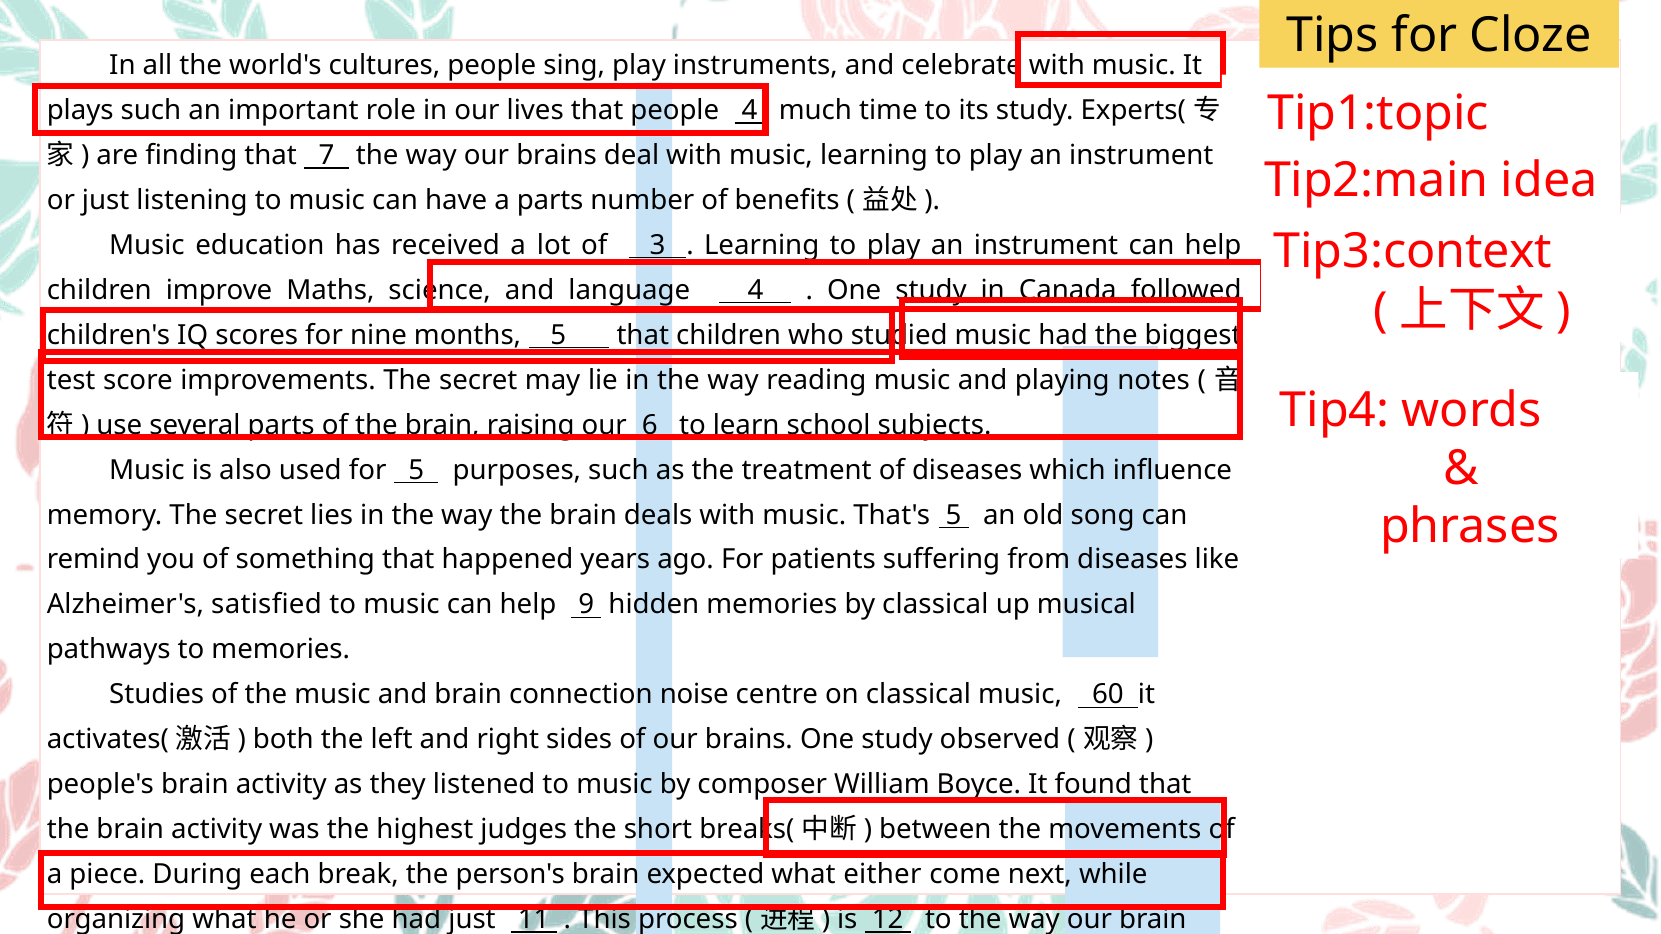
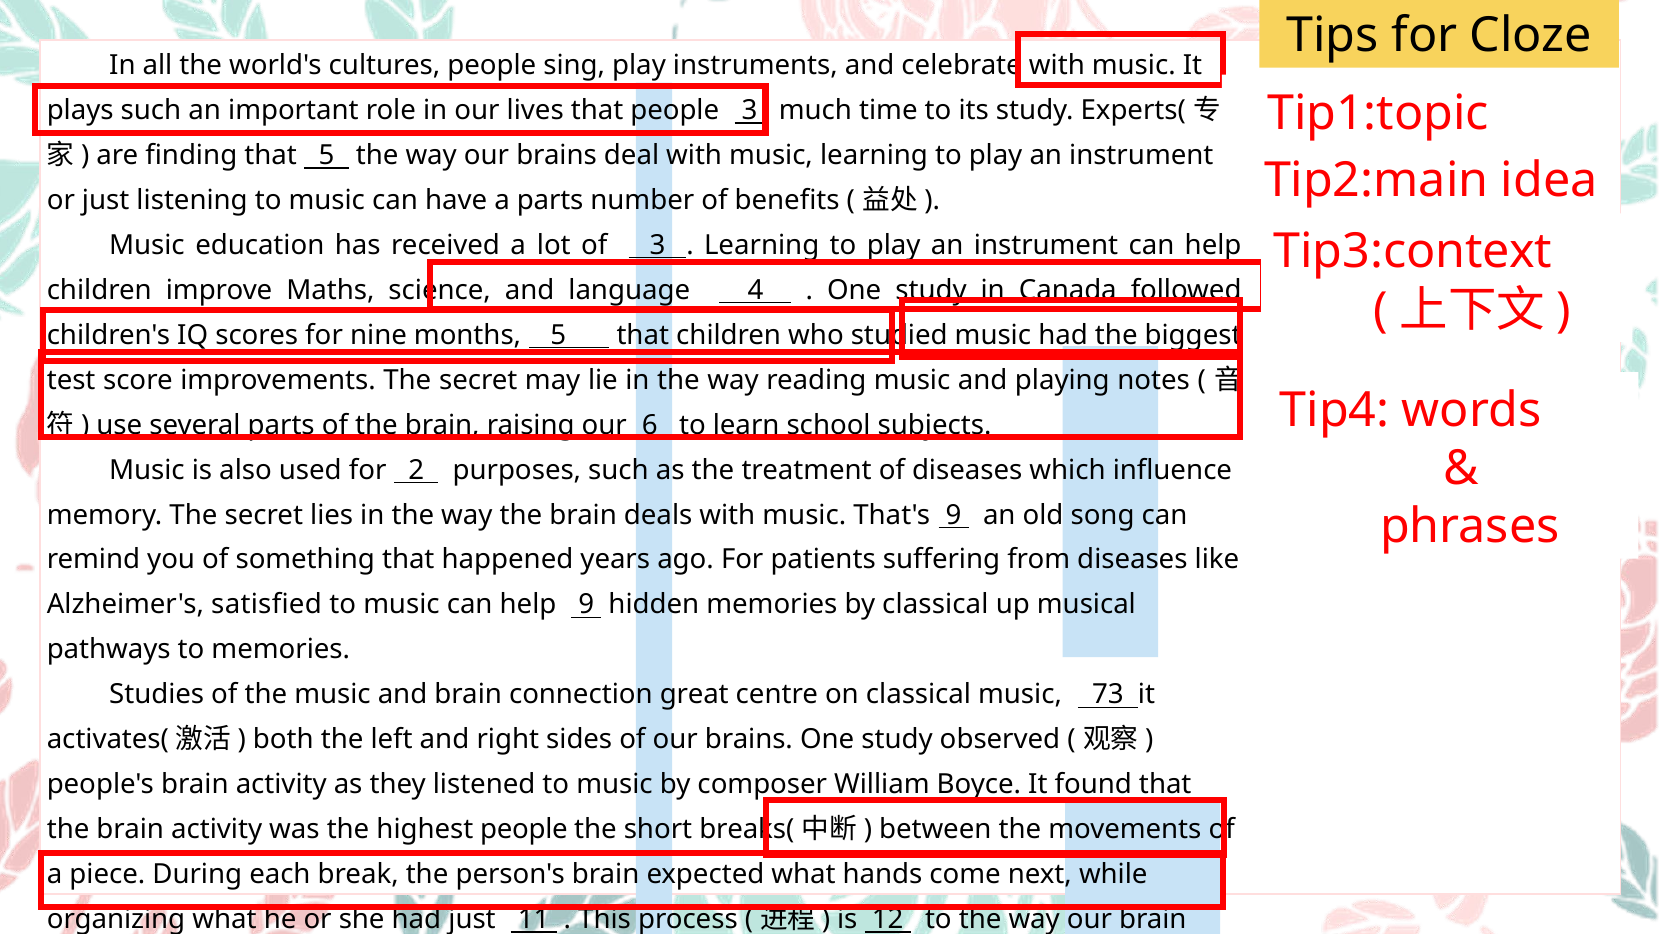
people 4: 4 -> 3
that 7: 7 -> 5
for 5: 5 -> 2
That's 5: 5 -> 9
noise: noise -> great
60: 60 -> 73
highest judges: judges -> people
either: either -> hands
